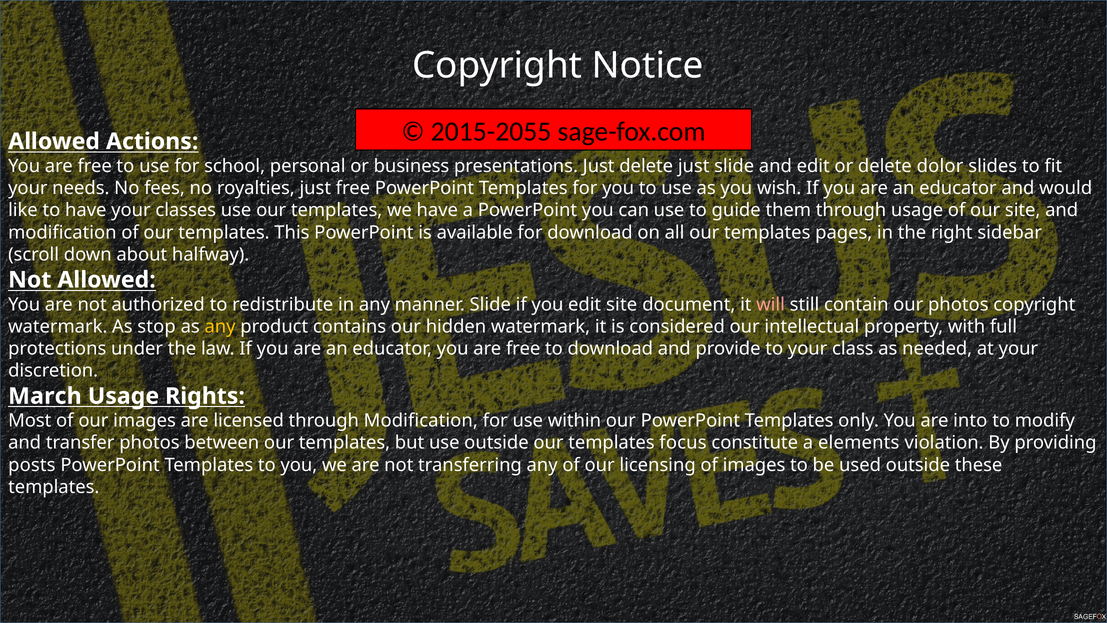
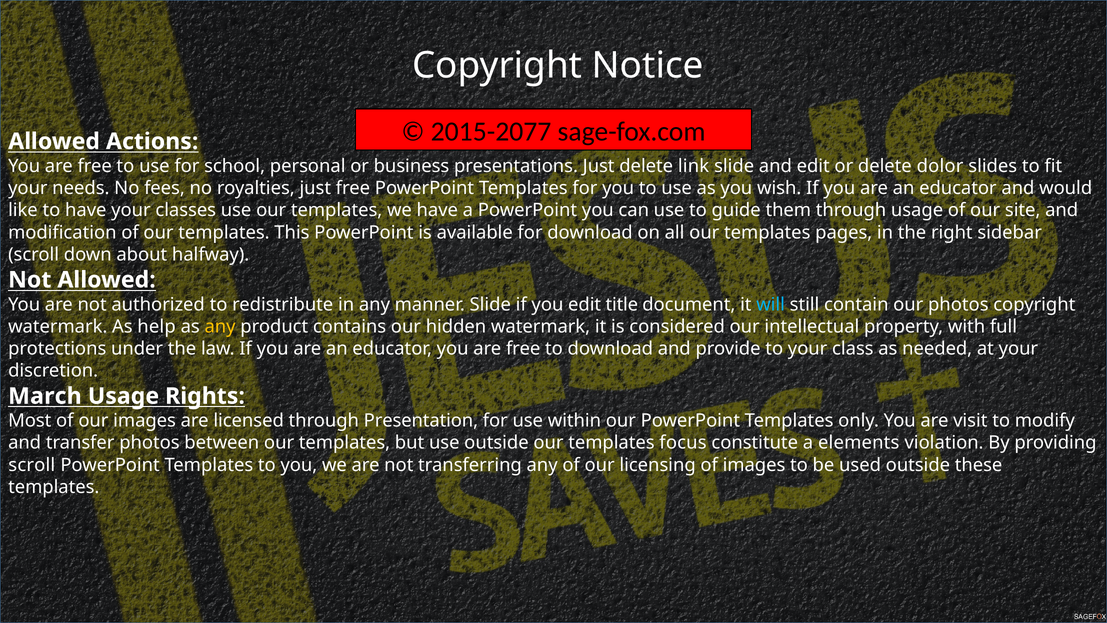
2015-2055: 2015-2055 -> 2015-2077
delete just: just -> link
edit site: site -> title
will colour: pink -> light blue
stop: stop -> help
through Modification: Modification -> Presentation
into: into -> visit
posts at (32, 465): posts -> scroll
